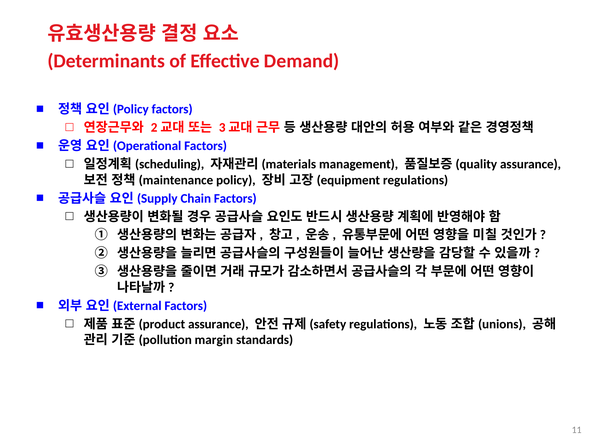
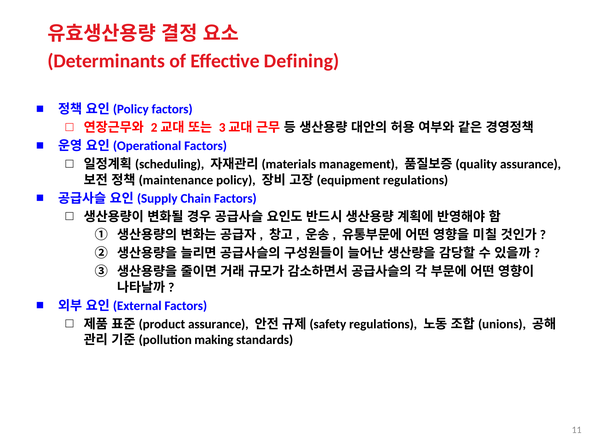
Demand: Demand -> Defining
margin: margin -> making
